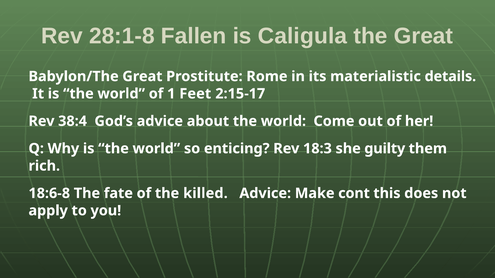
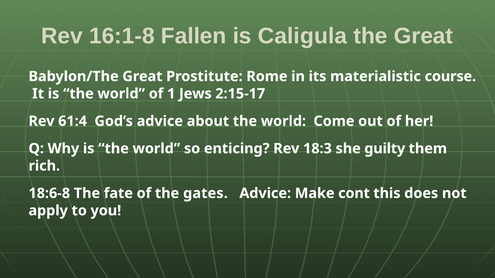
28:1-8: 28:1-8 -> 16:1-8
details: details -> course
Feet: Feet -> Jews
38:4: 38:4 -> 61:4
killed: killed -> gates
